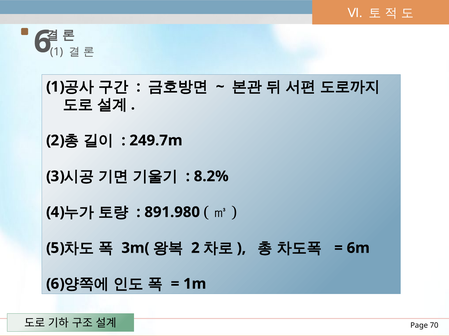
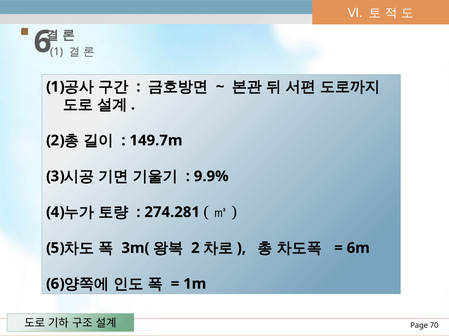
249.7m: 249.7m -> 149.7m
8.2%: 8.2% -> 9.9%
891.980: 891.980 -> 274.281
